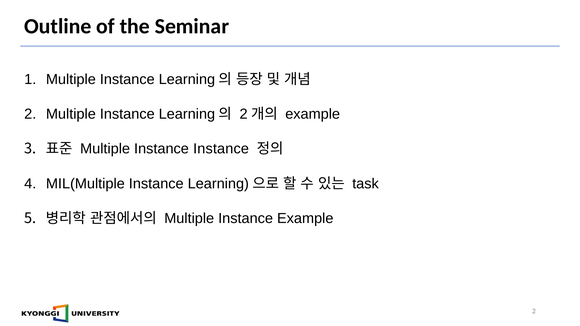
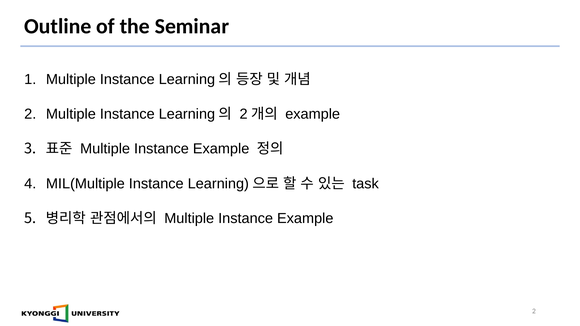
Instance at (221, 149): Instance -> Example
